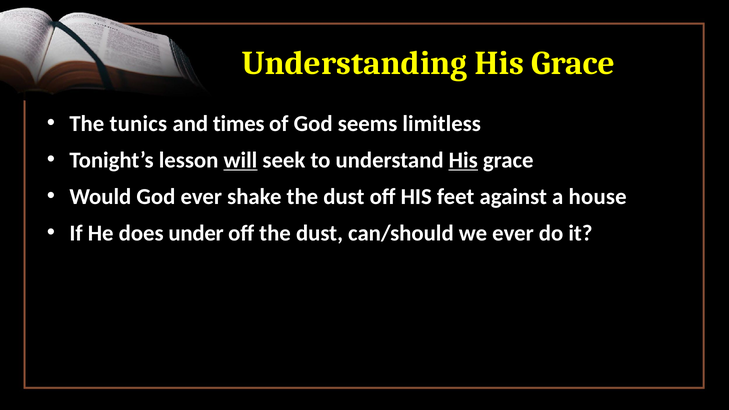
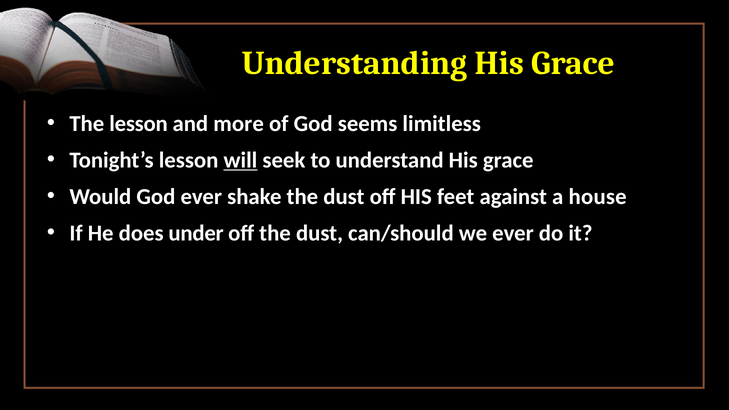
The tunics: tunics -> lesson
times: times -> more
His at (463, 160) underline: present -> none
